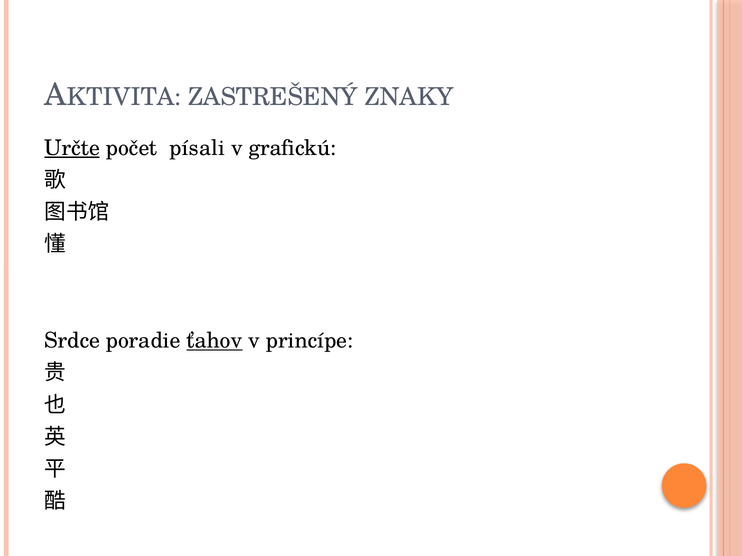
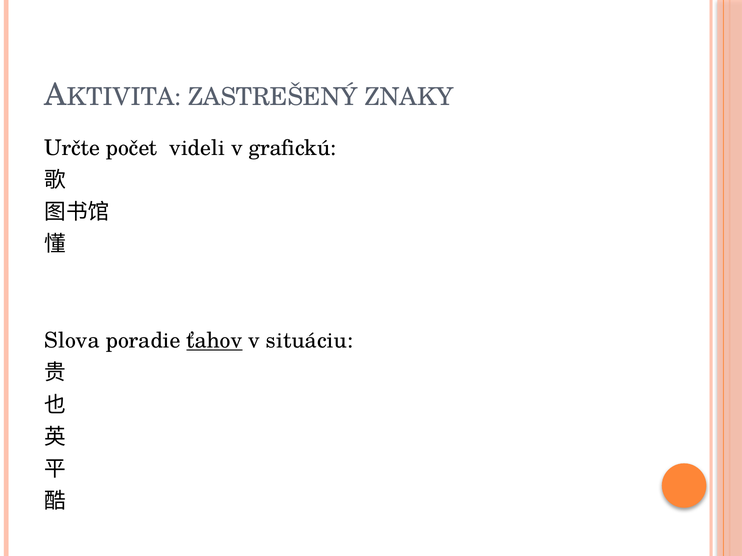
Určte underline: present -> none
písali: písali -> videli
Srdce: Srdce -> Slova
princípe: princípe -> situáciu
